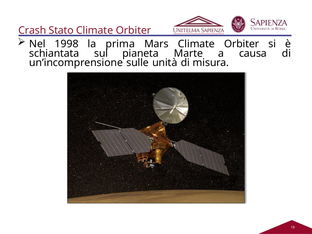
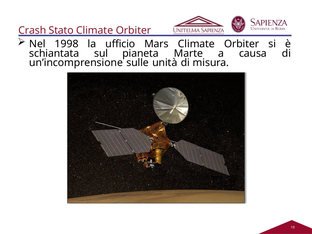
prima: prima -> ufficio
